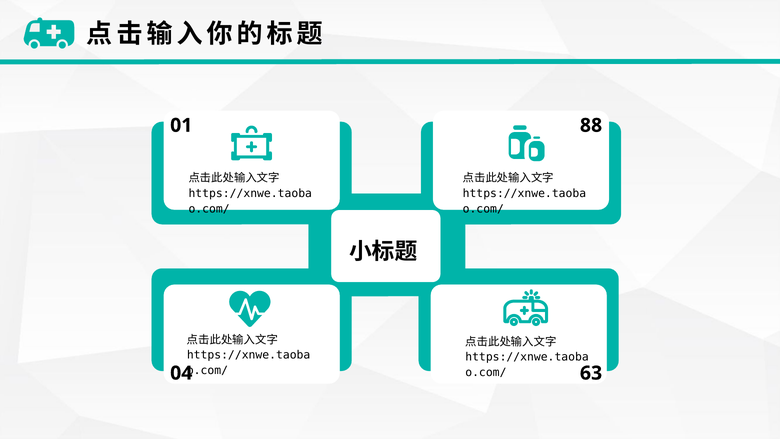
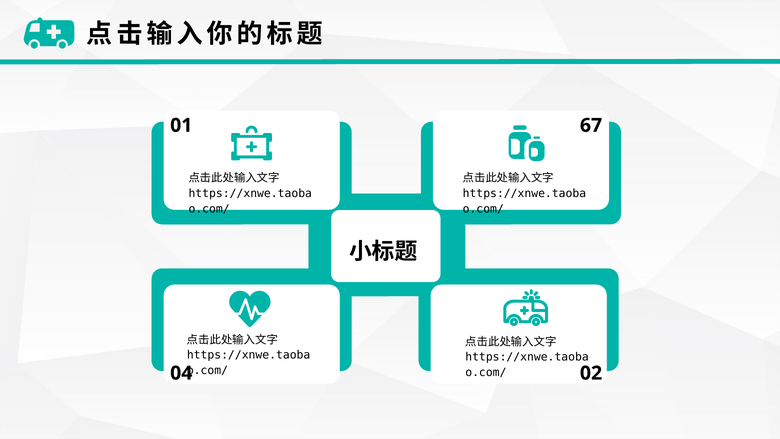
88: 88 -> 67
63: 63 -> 02
